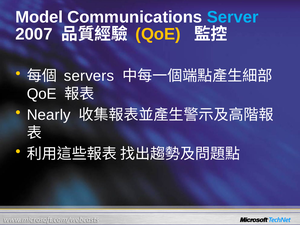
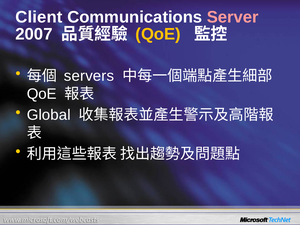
Model: Model -> Client
Server colour: light blue -> pink
Nearly: Nearly -> Global
